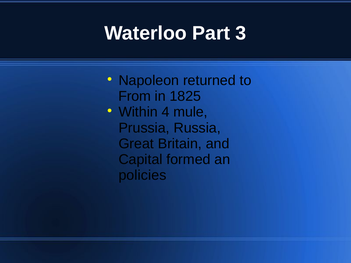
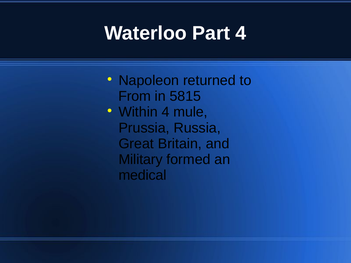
Part 3: 3 -> 4
1825: 1825 -> 5815
Capital: Capital -> Military
policies: policies -> medical
